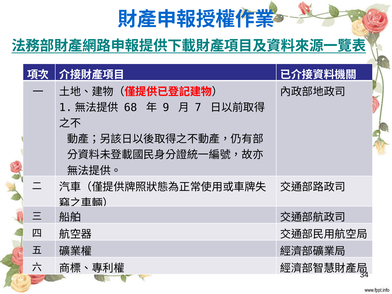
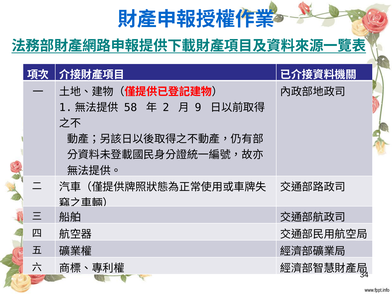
68: 68 -> 58
9: 9 -> 2
7: 7 -> 9
